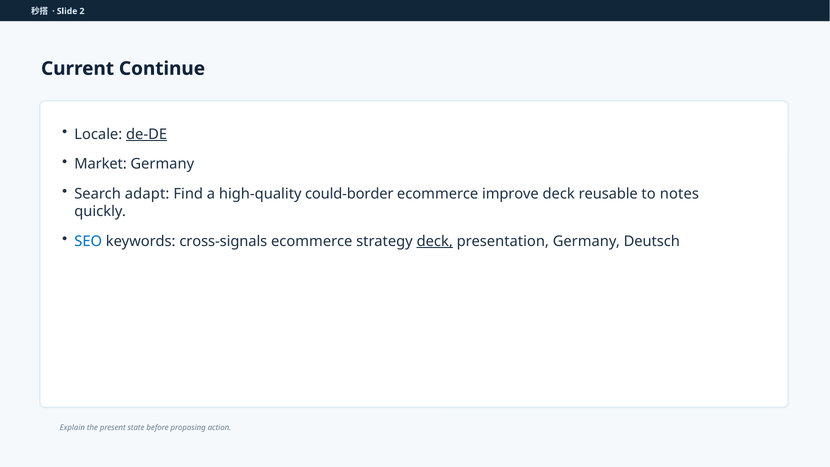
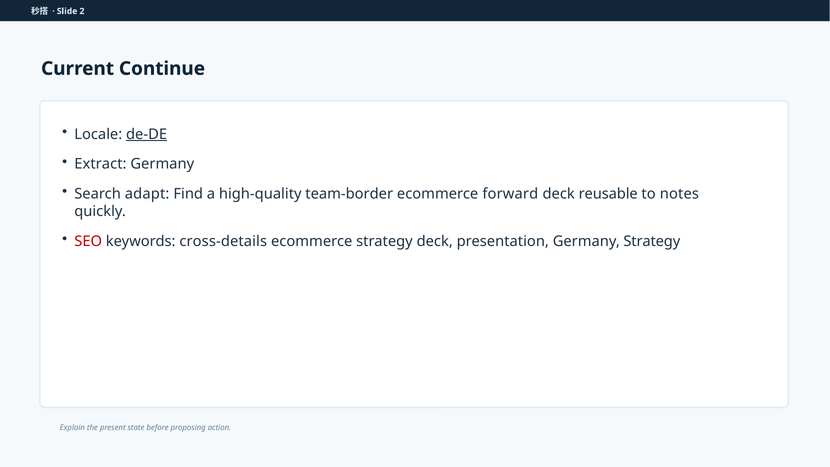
Market: Market -> Extract
could-border: could-border -> team-border
improve: improve -> forward
SEO colour: blue -> red
cross-signals: cross-signals -> cross-details
deck at (435, 241) underline: present -> none
Germany Deutsch: Deutsch -> Strategy
